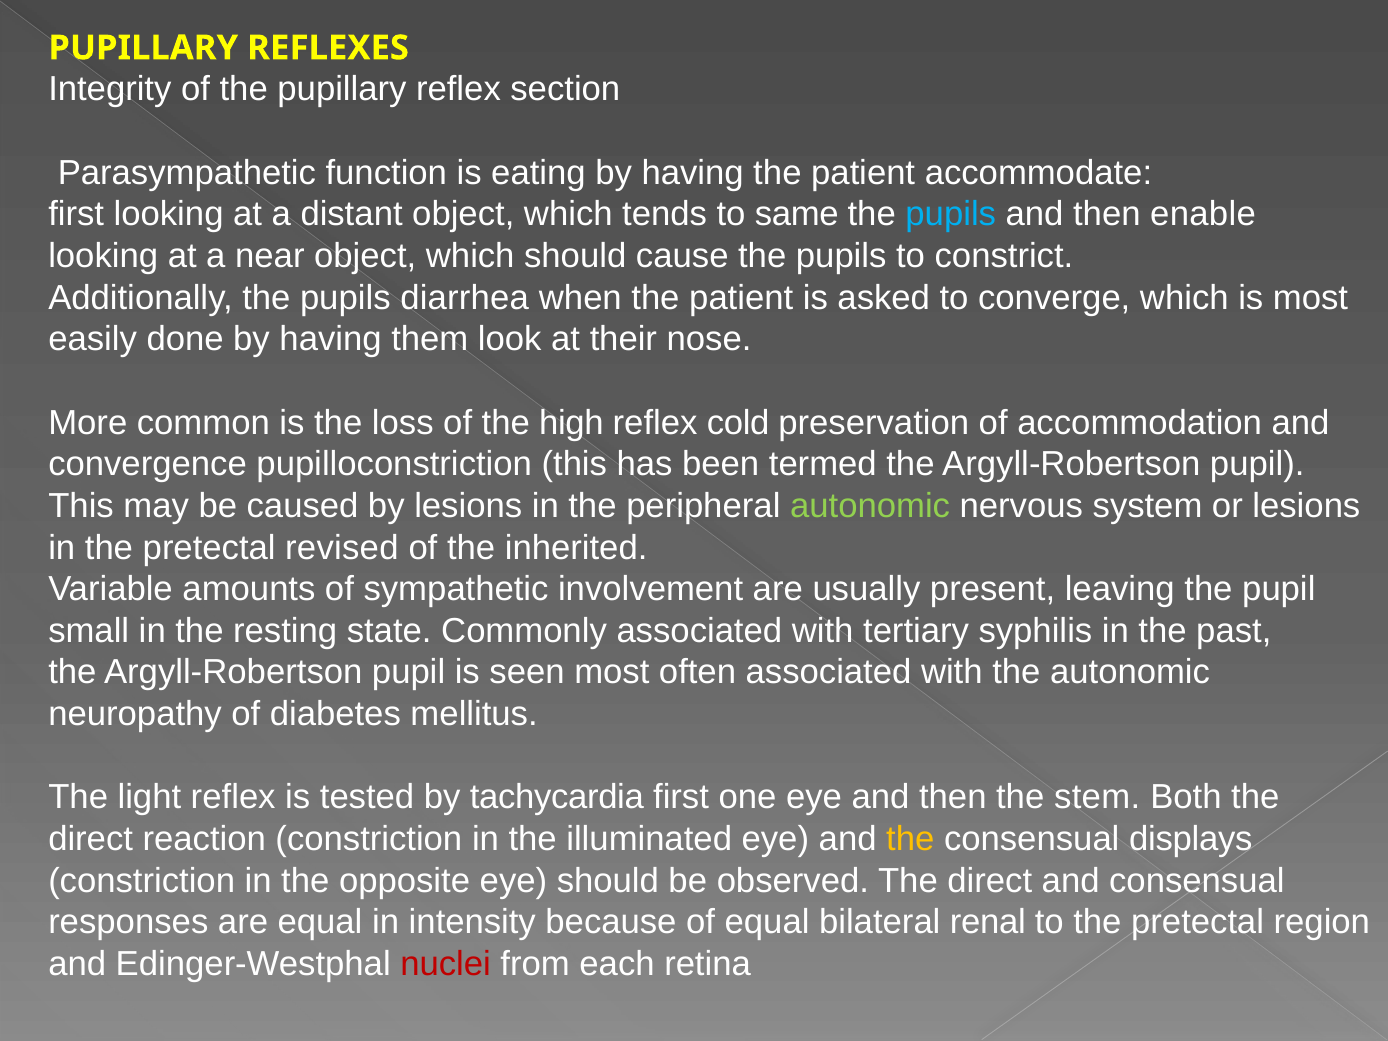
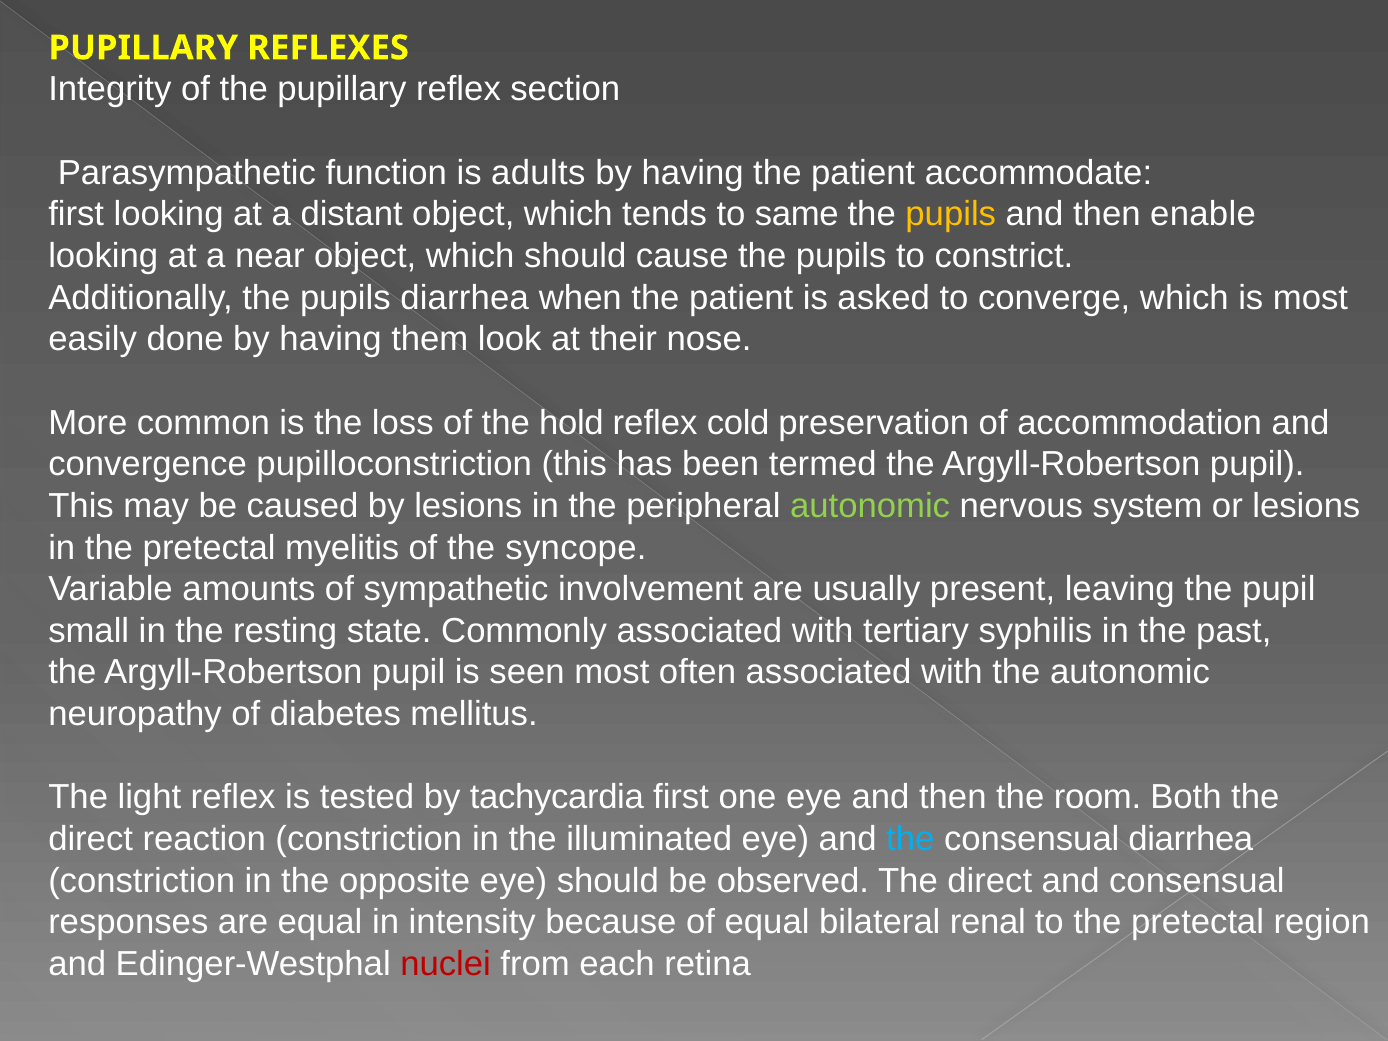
eating: eating -> adults
pupils at (951, 214) colour: light blue -> yellow
high: high -> hold
revised: revised -> myelitis
inherited: inherited -> syncope
stem: stem -> room
the at (910, 839) colour: yellow -> light blue
consensual displays: displays -> diarrhea
